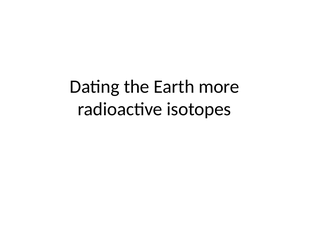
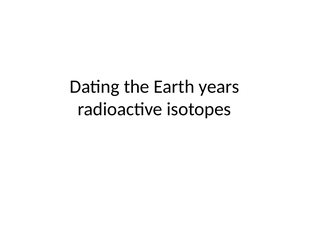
more: more -> years
